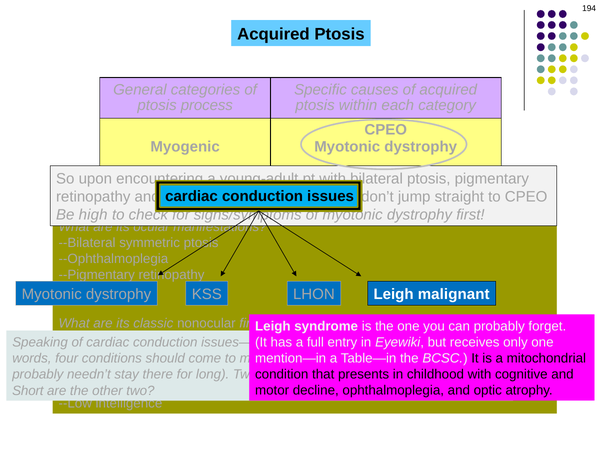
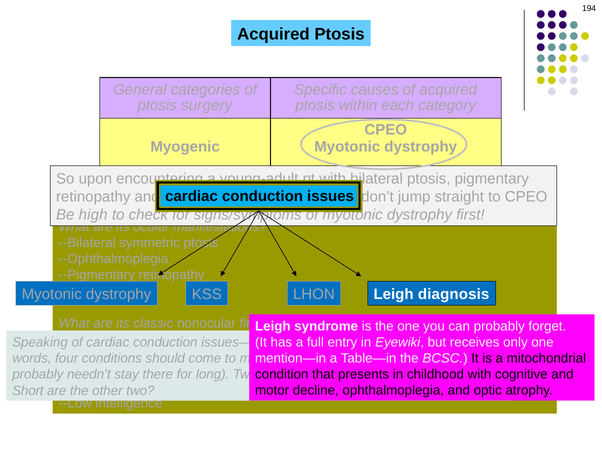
process: process -> surgery
malignant: malignant -> diagnosis
